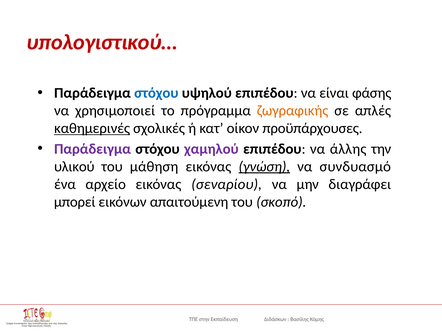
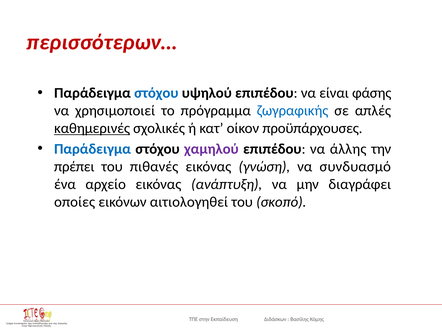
υπολογιστικού…: υπολογιστικού… -> περισσότερων…
ζωγραφικής colour: orange -> blue
Παράδειγμα at (93, 149) colour: purple -> blue
υλικού: υλικού -> πρέπει
μάθηση: μάθηση -> πιθανές
γνώση underline: present -> none
σεναρίου: σεναρίου -> ανάπτυξη
μπορεί: μπορεί -> οποίες
απαιτούμενη: απαιτούμενη -> αιτιολογηθεί
